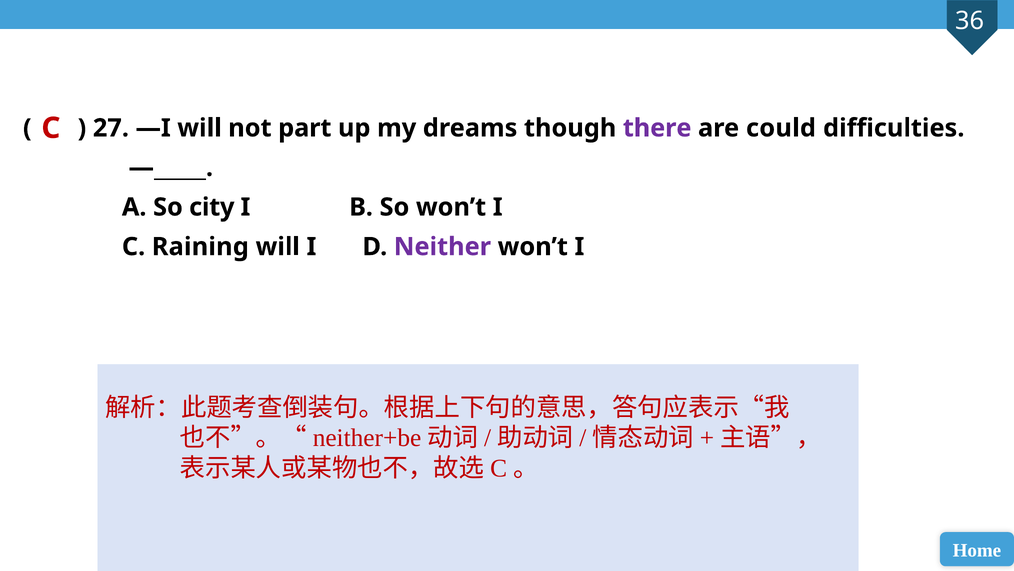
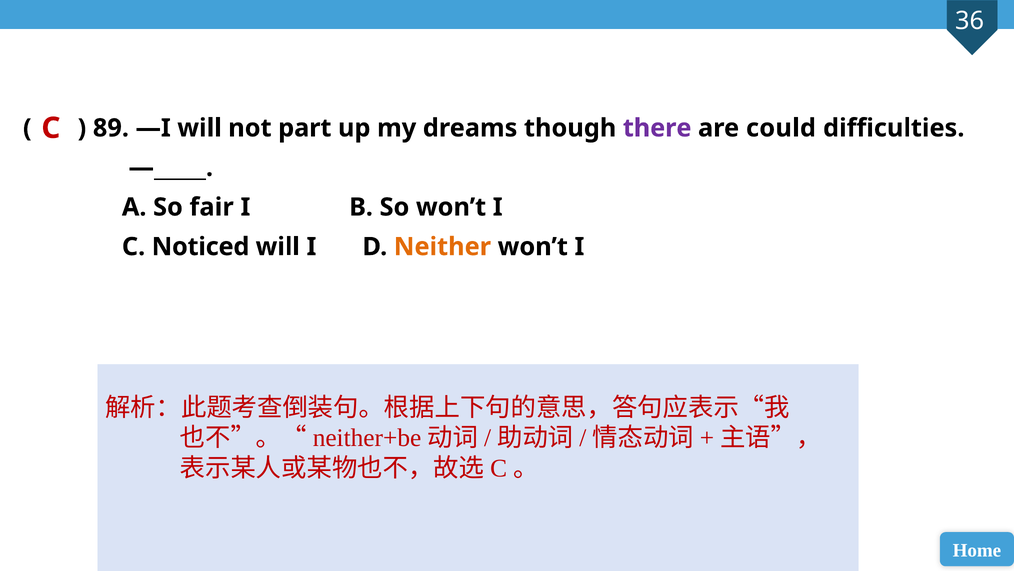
27: 27 -> 89
city: city -> fair
Raining: Raining -> Noticed
Neither colour: purple -> orange
